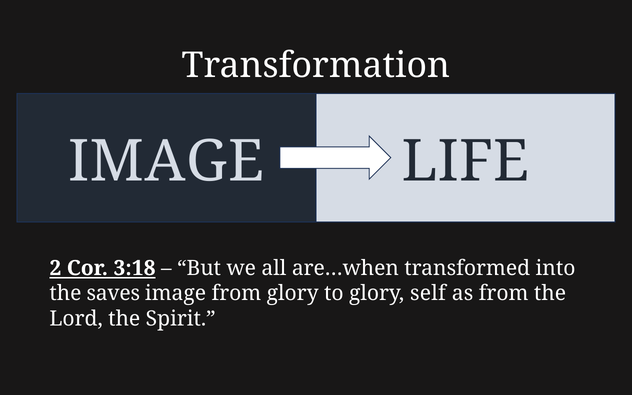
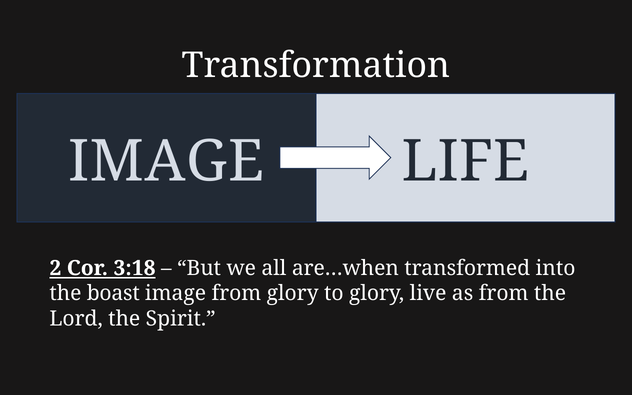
saves: saves -> boast
self: self -> live
